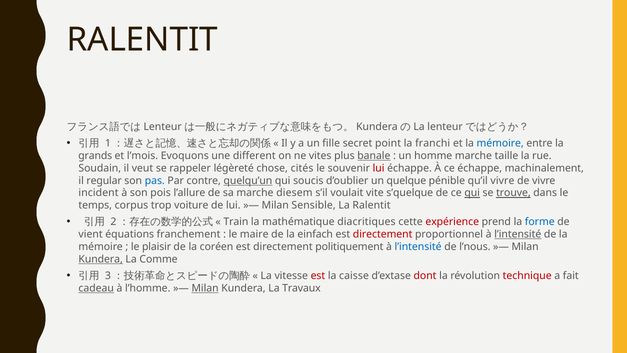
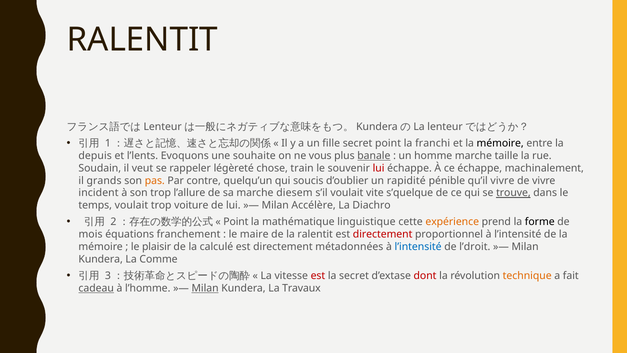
mémoire at (500, 143) colour: blue -> black
grands: grands -> depuis
l’mois: l’mois -> l’lents
different: different -> souhaite
vites: vites -> vous
cités: cités -> train
regular: regular -> grands
pas colour: blue -> orange
quelqu’un underline: present -> none
quelque: quelque -> rapidité
son pois: pois -> trop
qui at (472, 193) underline: present -> none
temps corpus: corpus -> voulait
Sensible: Sensible -> Accélère
La Ralentit: Ralentit -> Diachro
Train at (236, 222): Train -> Point
diacritiques: diacritiques -> linguistique
expérience colour: red -> orange
forme colour: blue -> black
vient: vient -> mois
la einfach: einfach -> ralentit
l’intensité at (518, 234) underline: present -> none
coréen: coréen -> calculé
politiquement: politiquement -> métadonnées
l’nous: l’nous -> l’droit
Kundera at (101, 259) underline: present -> none
la caisse: caisse -> secret
technique colour: red -> orange
